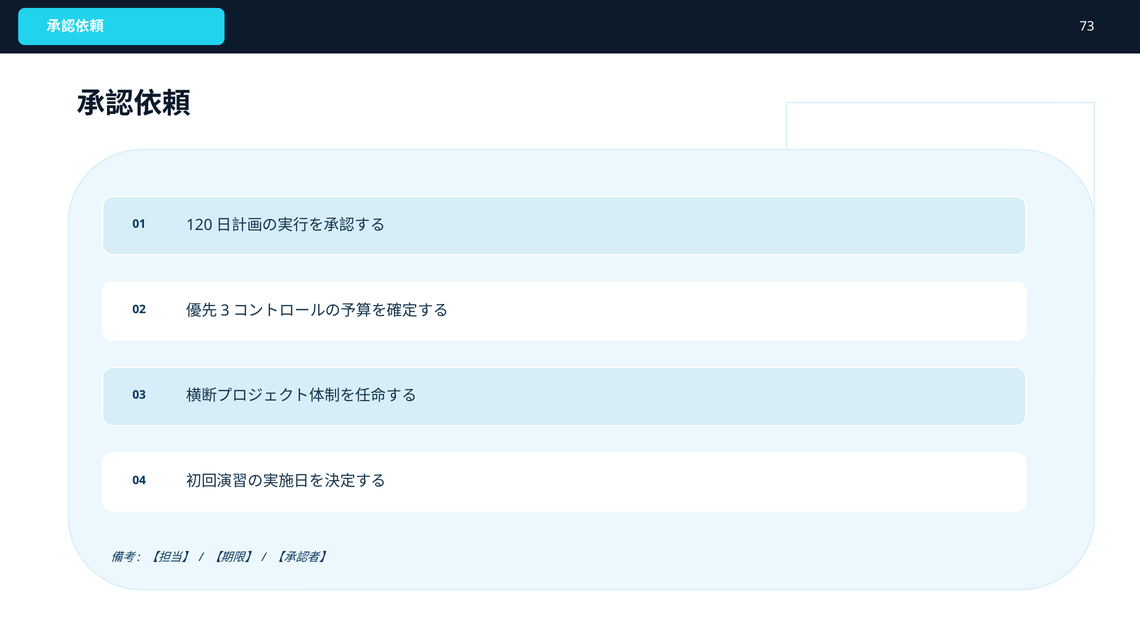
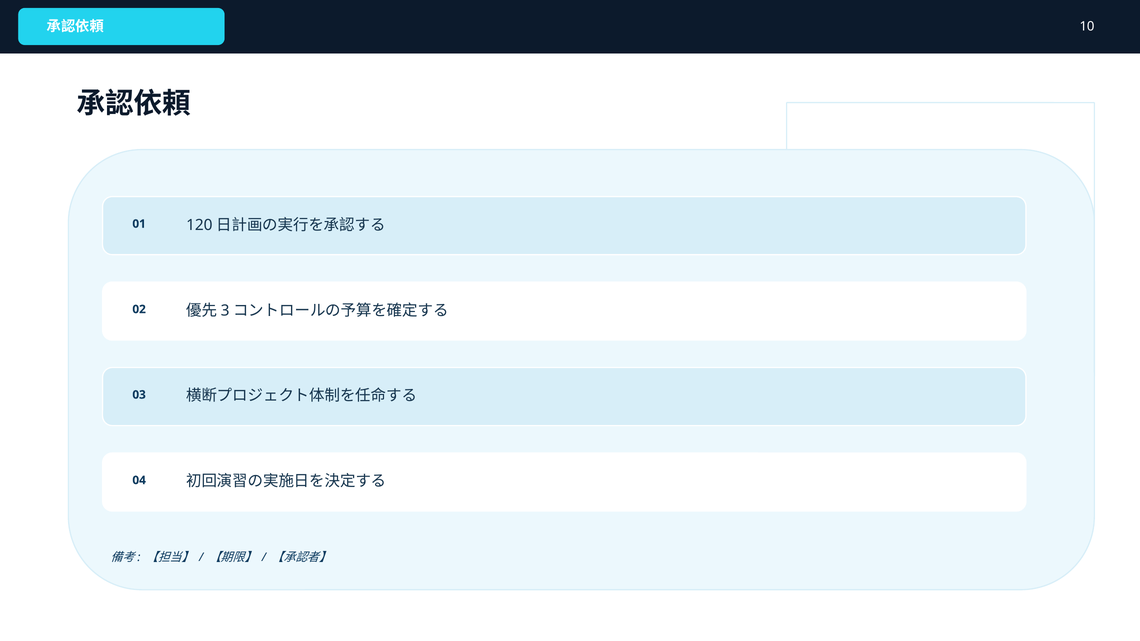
73: 73 -> 10
